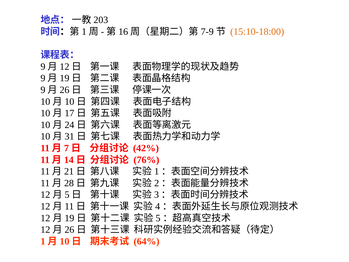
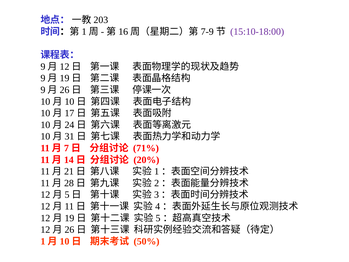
15:10-18:00 colour: orange -> purple
42%: 42% -> 71%
76%: 76% -> 20%
64%: 64% -> 50%
